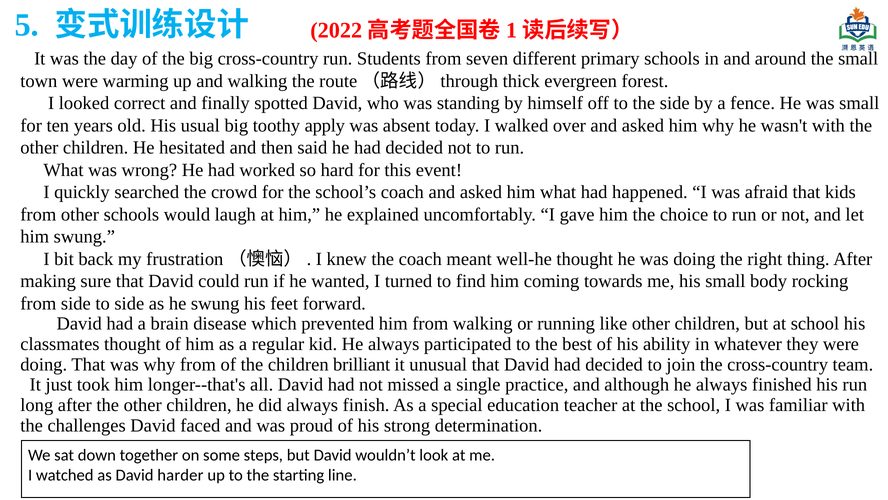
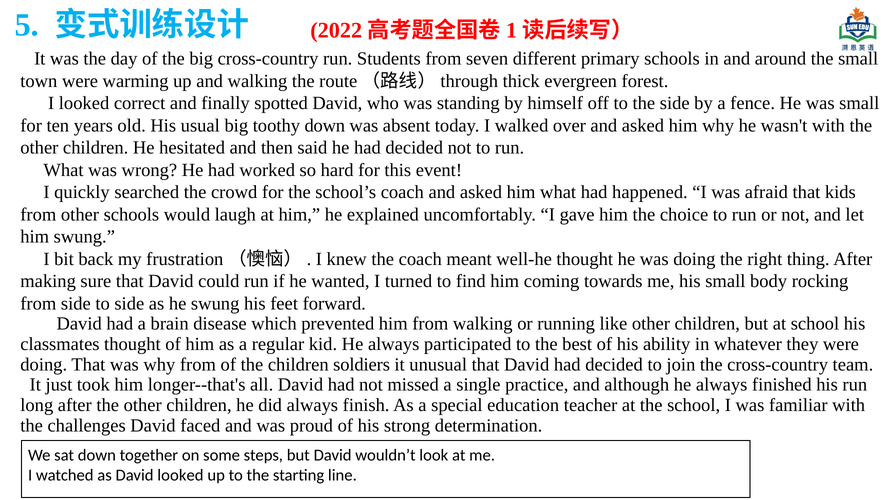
toothy apply: apply -> down
brilliant: brilliant -> soldiers
David harder: harder -> looked
